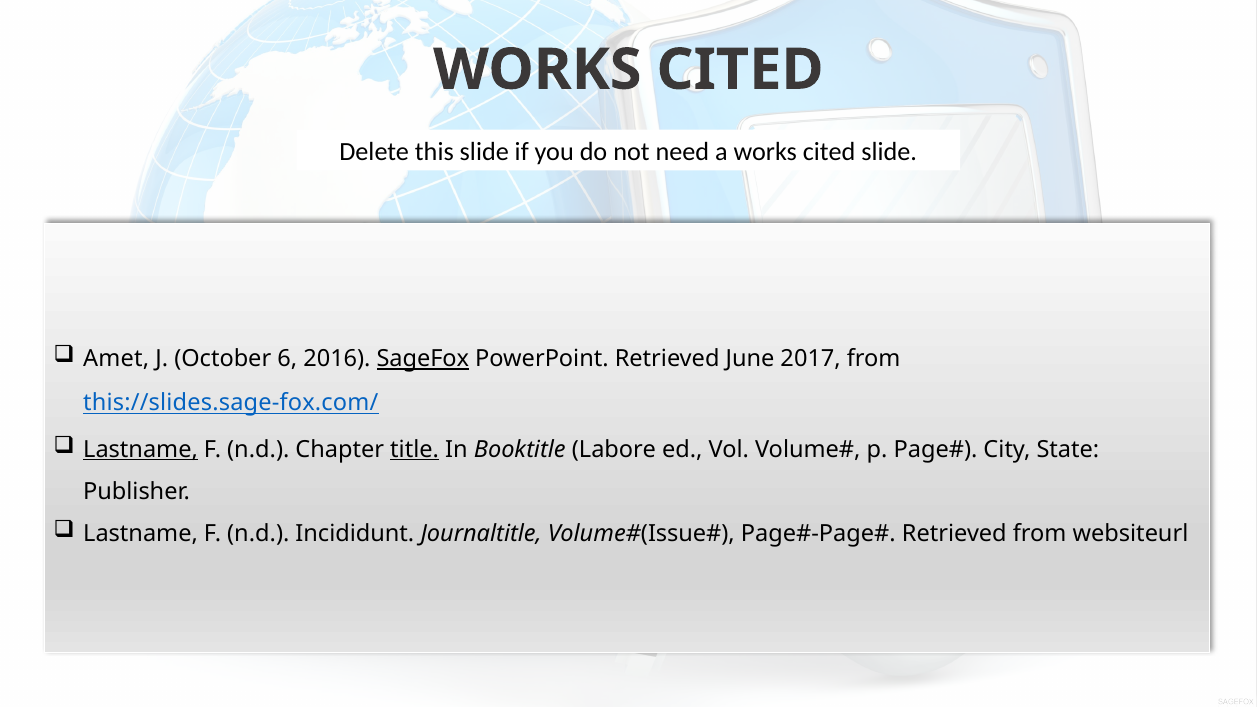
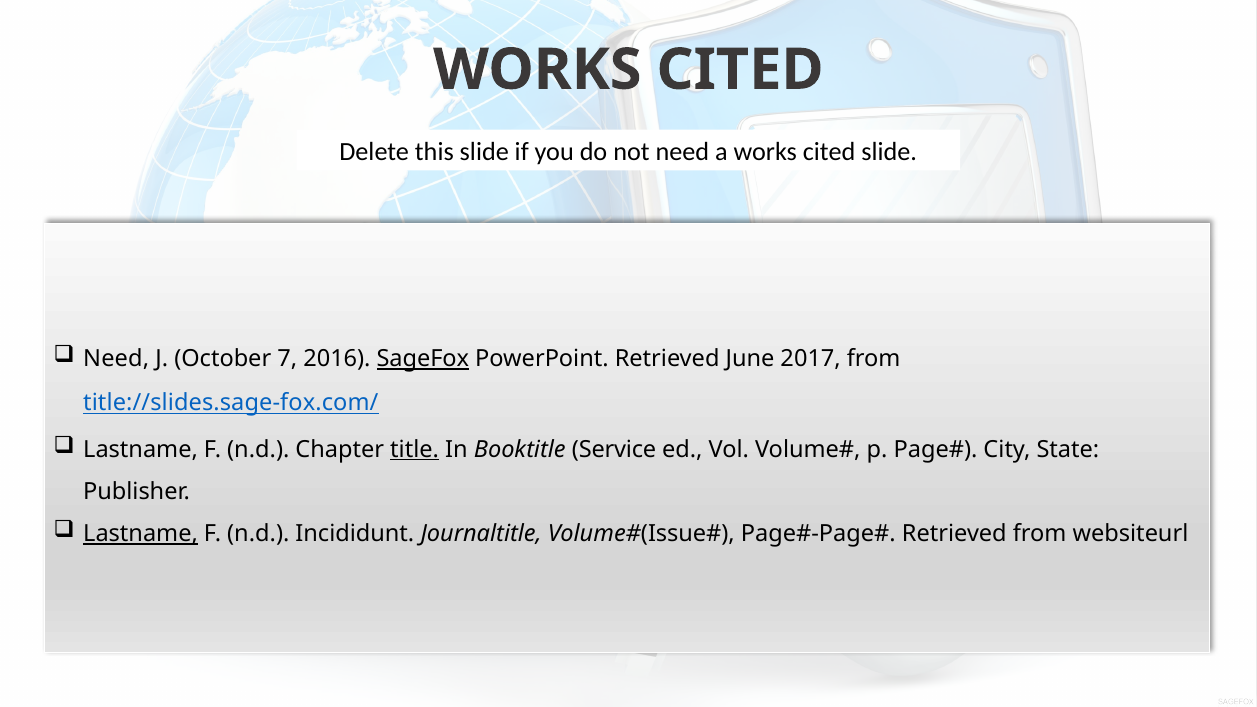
Amet at (116, 359): Amet -> Need
6: 6 -> 7
this://slides.sage-fox.com/: this://slides.sage-fox.com/ -> title://slides.sage-fox.com/
Lastname at (141, 449) underline: present -> none
Labore: Labore -> Service
Lastname at (141, 534) underline: none -> present
